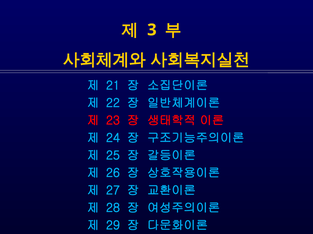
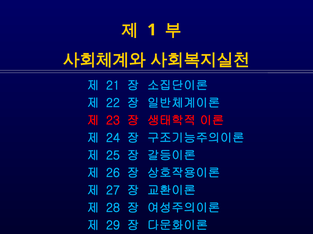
3: 3 -> 1
